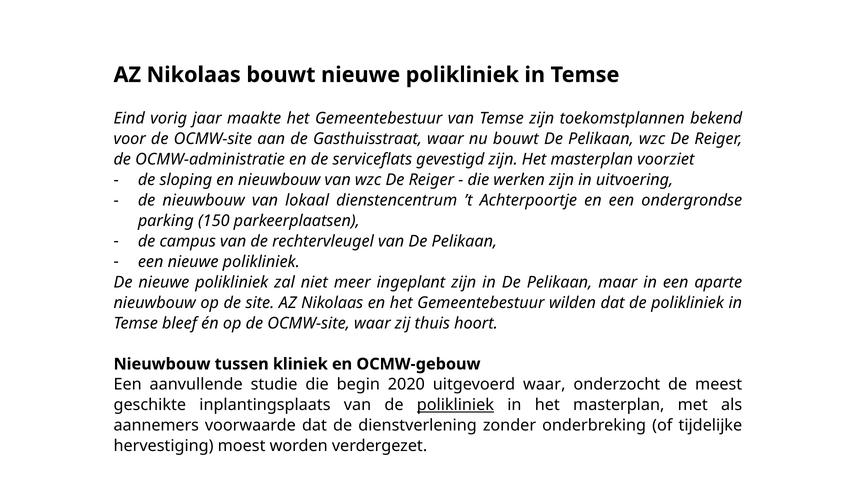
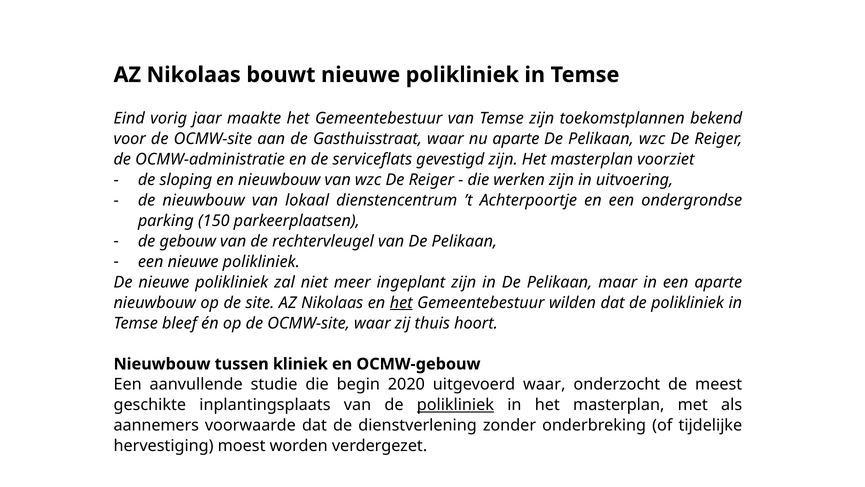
nu bouwt: bouwt -> aparte
campus: campus -> gebouw
het at (401, 302) underline: none -> present
